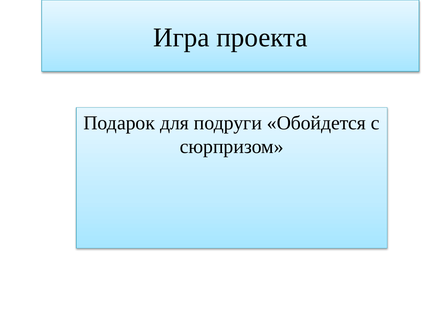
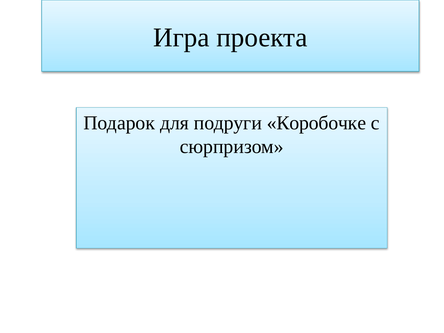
Обойдется: Обойдется -> Коробочке
